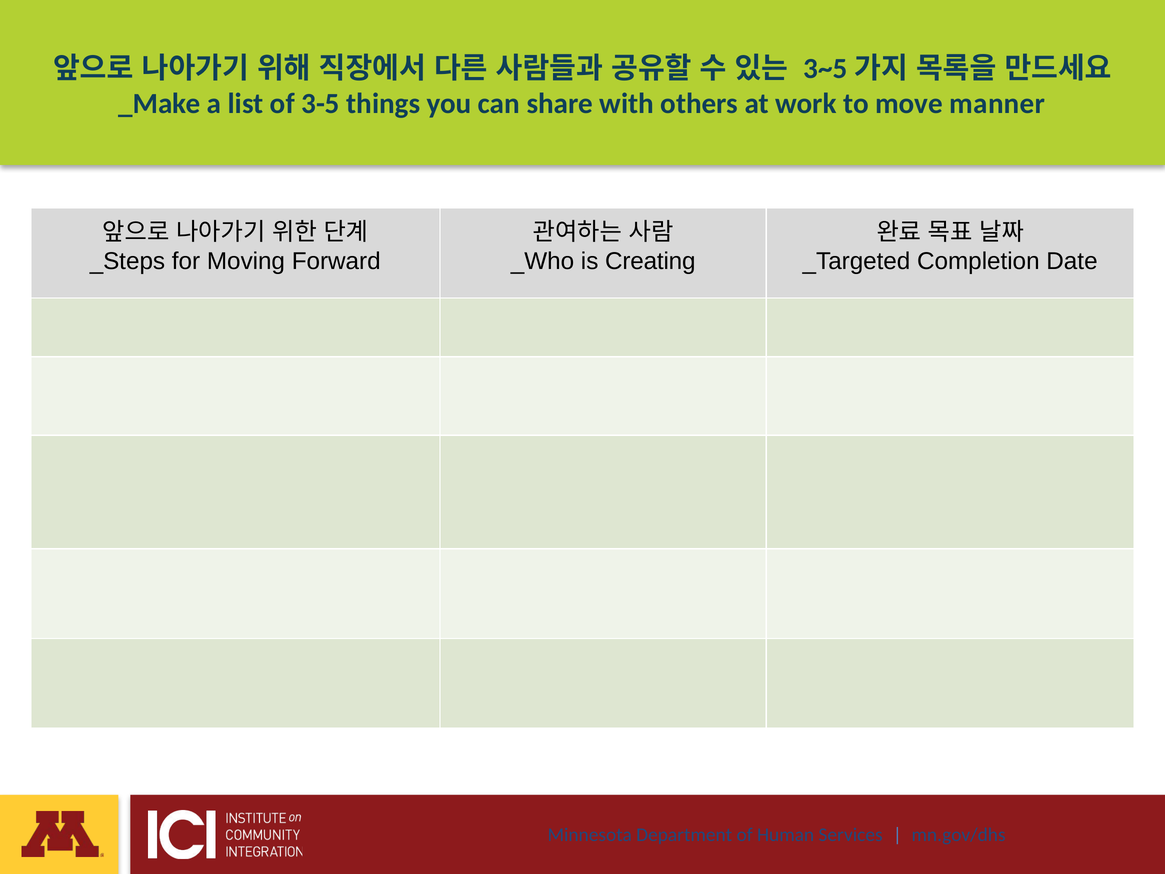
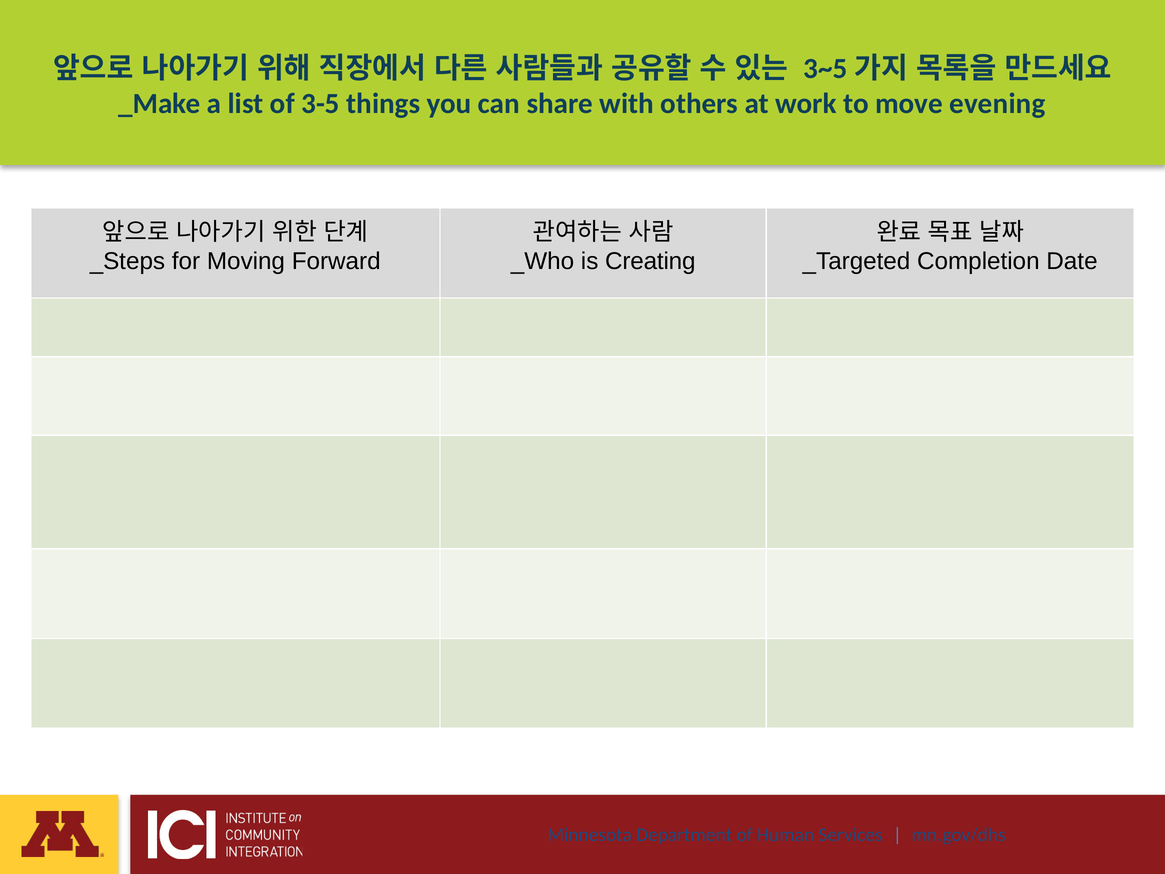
manner: manner -> evening
